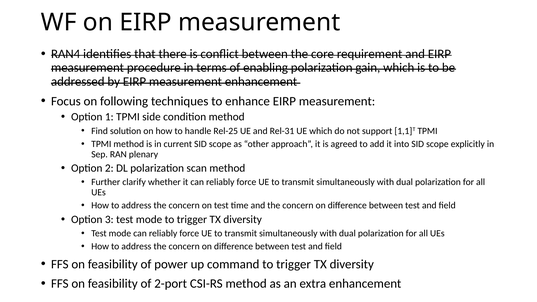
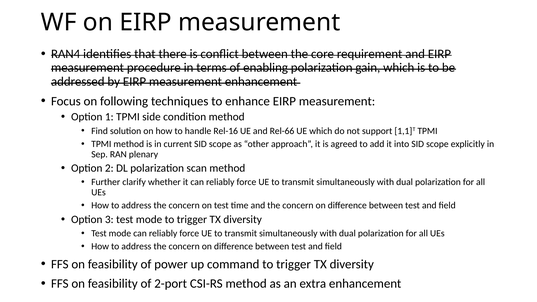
Rel-25: Rel-25 -> Rel-16
Rel-31: Rel-31 -> Rel-66
